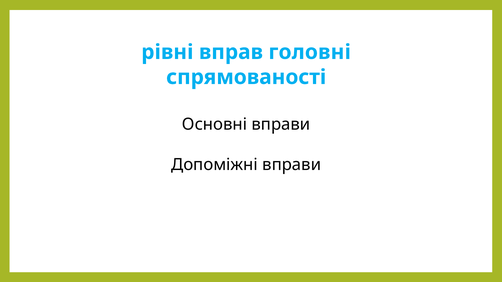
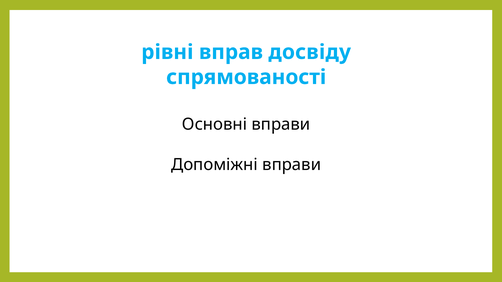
головні: головні -> досвіду
